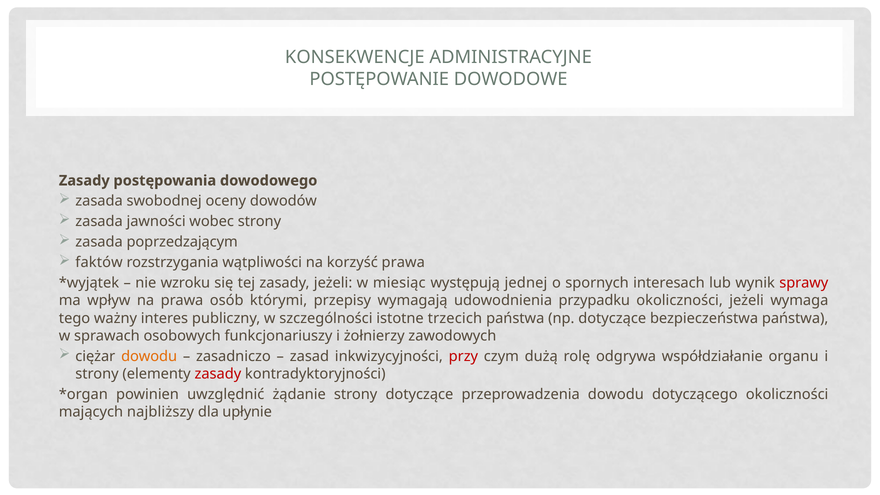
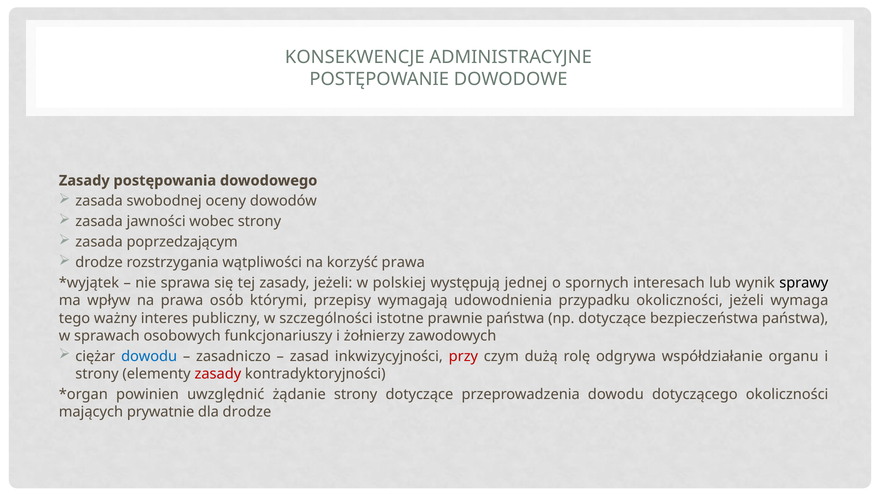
faktów at (99, 263): faktów -> drodze
wzroku: wzroku -> sprawa
miesiąc: miesiąc -> polskiej
sprawy colour: red -> black
trzecich: trzecich -> prawnie
dowodu at (149, 356) colour: orange -> blue
najbliższy: najbliższy -> prywatnie
dla upłynie: upłynie -> drodze
